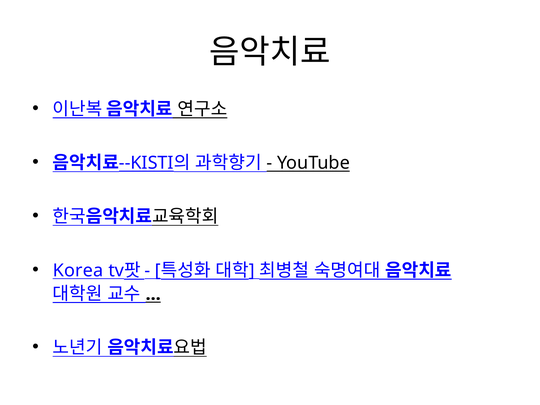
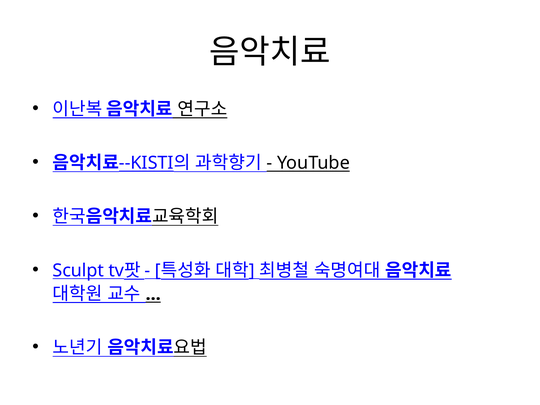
Korea: Korea -> Sculpt
